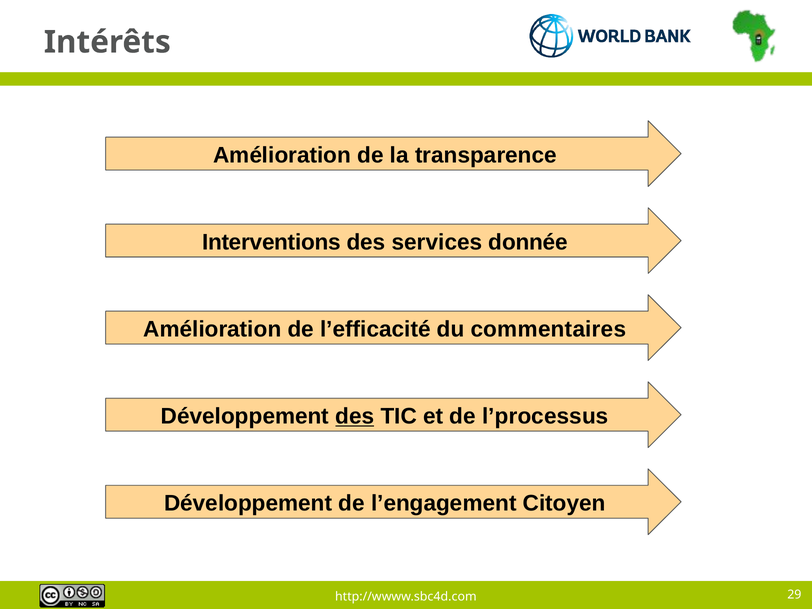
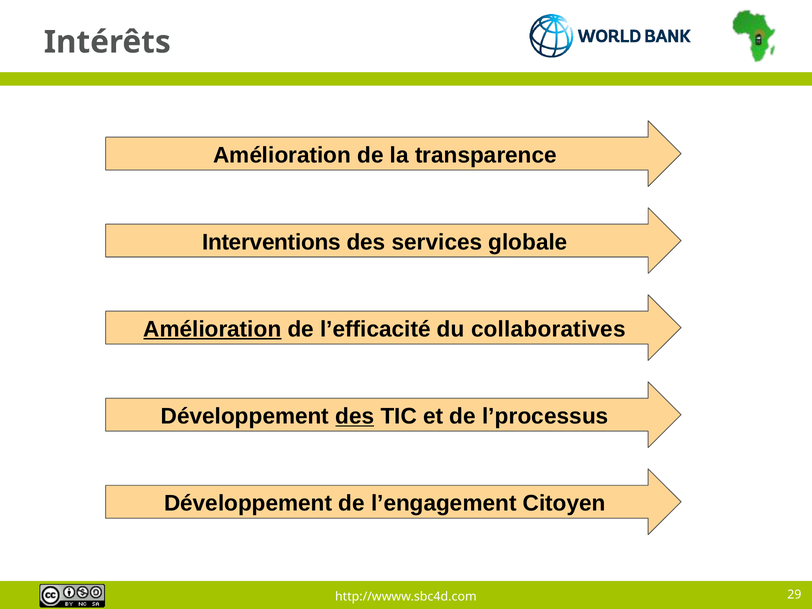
donnée: donnée -> globale
Amélioration at (212, 329) underline: none -> present
commentaires: commentaires -> collaboratives
